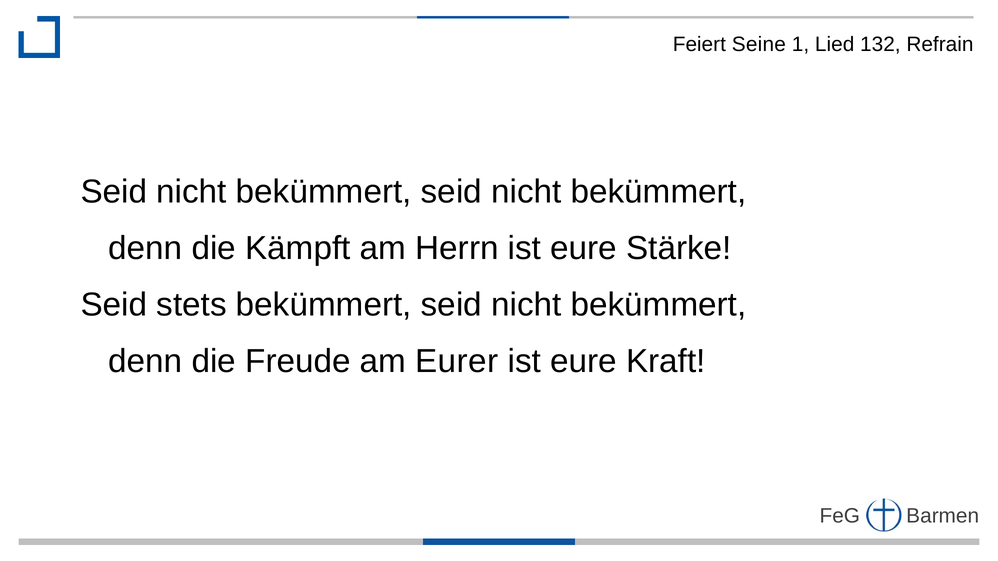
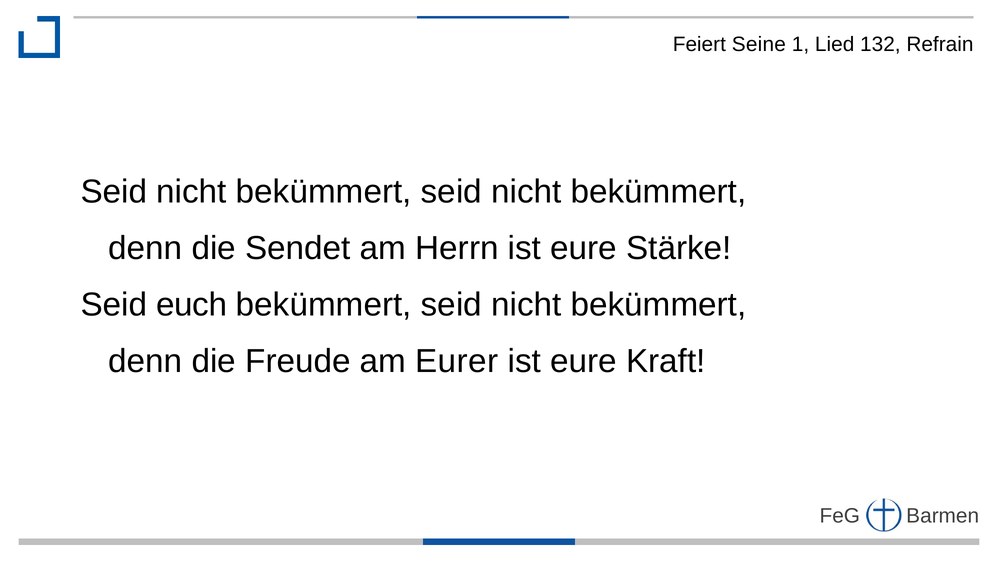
Kämpft: Kämpft -> Sendet
stets: stets -> euch
